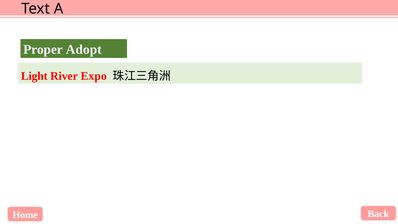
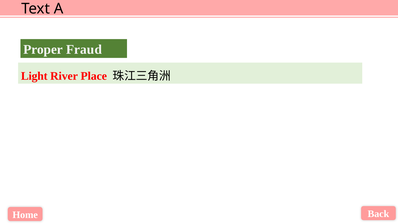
Adopt: Adopt -> Fraud
Expo: Expo -> Place
